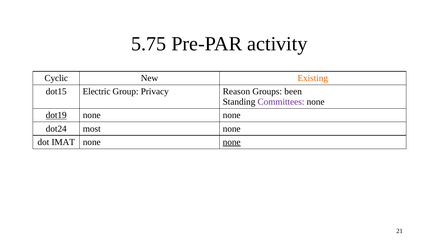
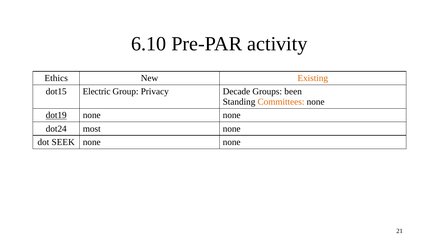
5.75: 5.75 -> 6.10
Cyclic: Cyclic -> Ethics
Reason: Reason -> Decade
Committees colour: purple -> orange
IMAT: IMAT -> SEEK
none at (232, 142) underline: present -> none
